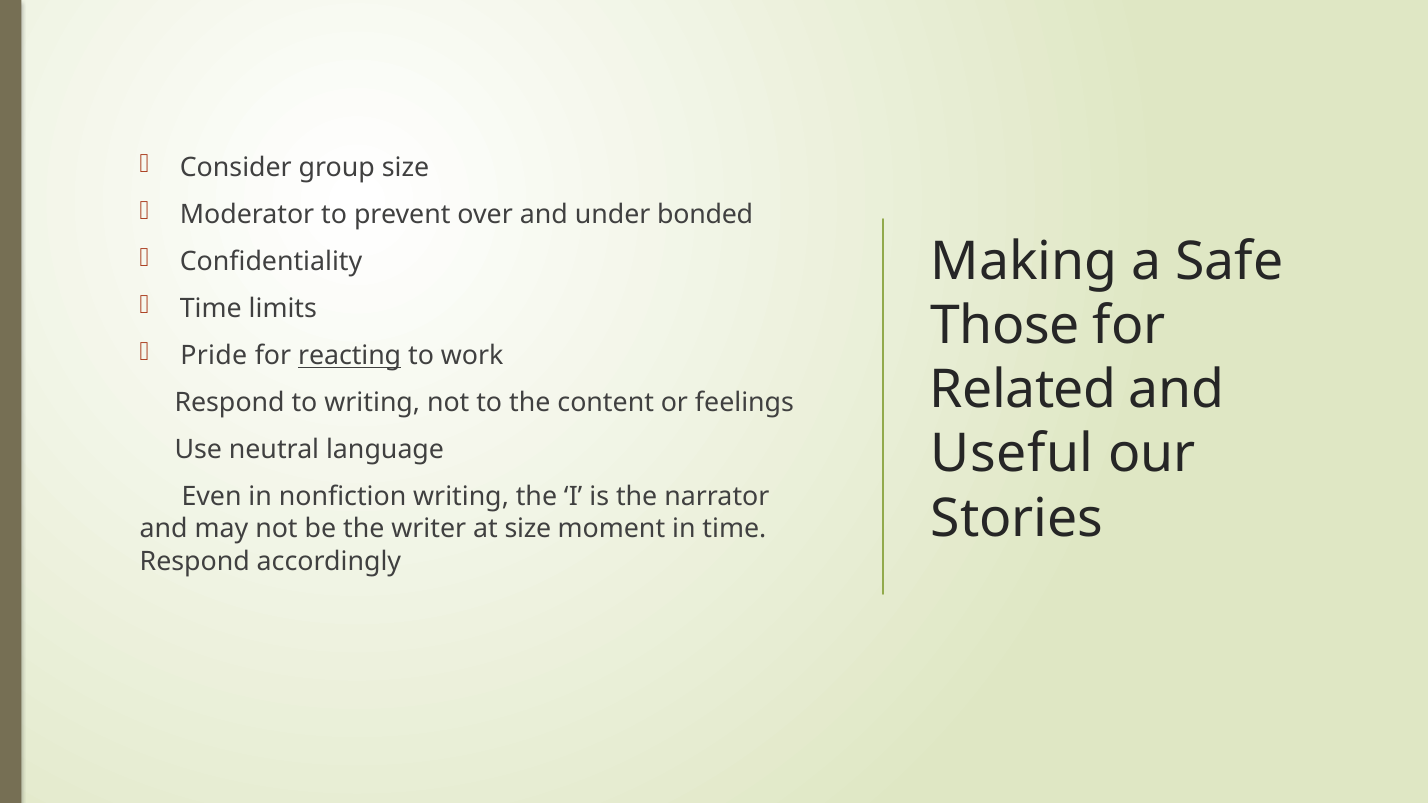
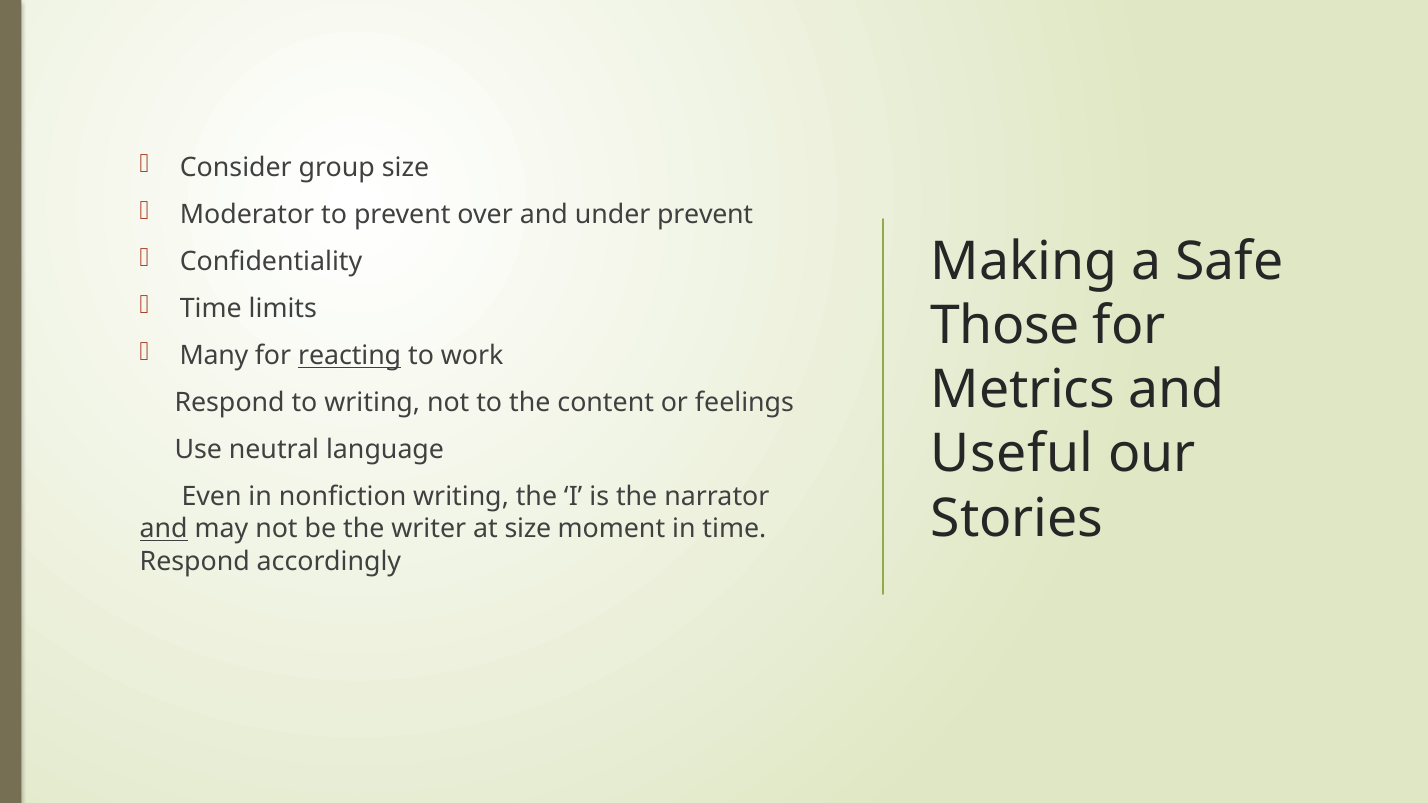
under bonded: bonded -> prevent
Pride: Pride -> Many
Related: Related -> Metrics
and at (164, 529) underline: none -> present
